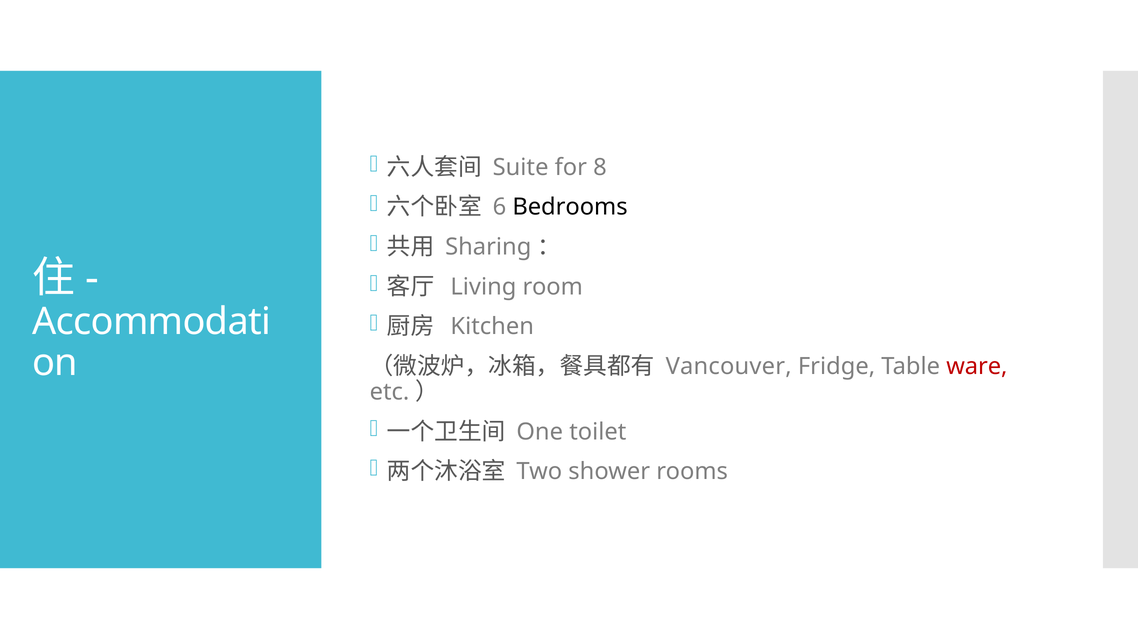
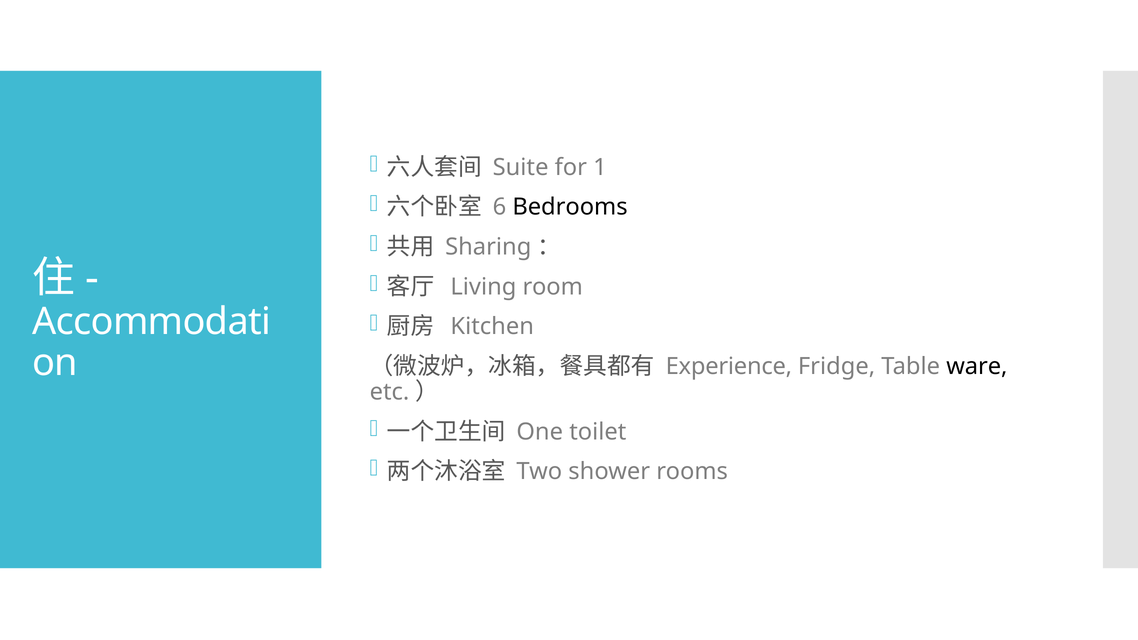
8: 8 -> 1
Vancouver: Vancouver -> Experience
ware colour: red -> black
